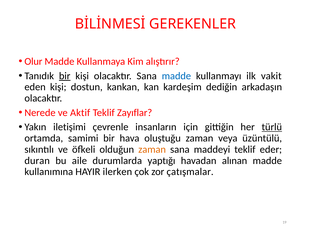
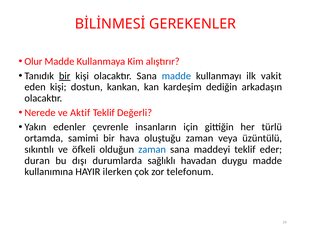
Zayıflar: Zayıflar -> Değerli
iletişimi: iletişimi -> edenler
türlü underline: present -> none
zaman at (152, 150) colour: orange -> blue
aile: aile -> dışı
yaptığı: yaptığı -> sağlıklı
alınan: alınan -> duygu
çatışmalar: çatışmalar -> telefonum
